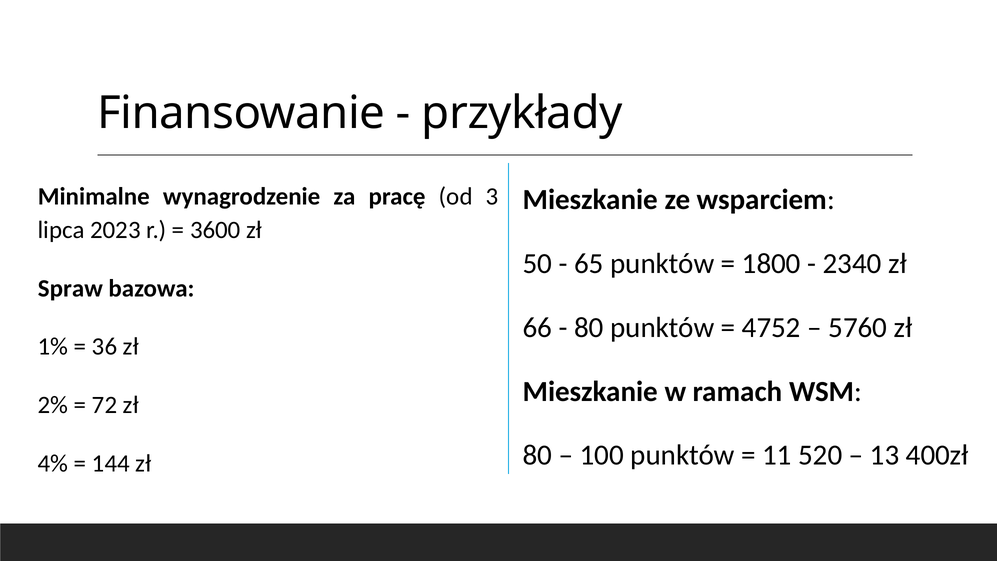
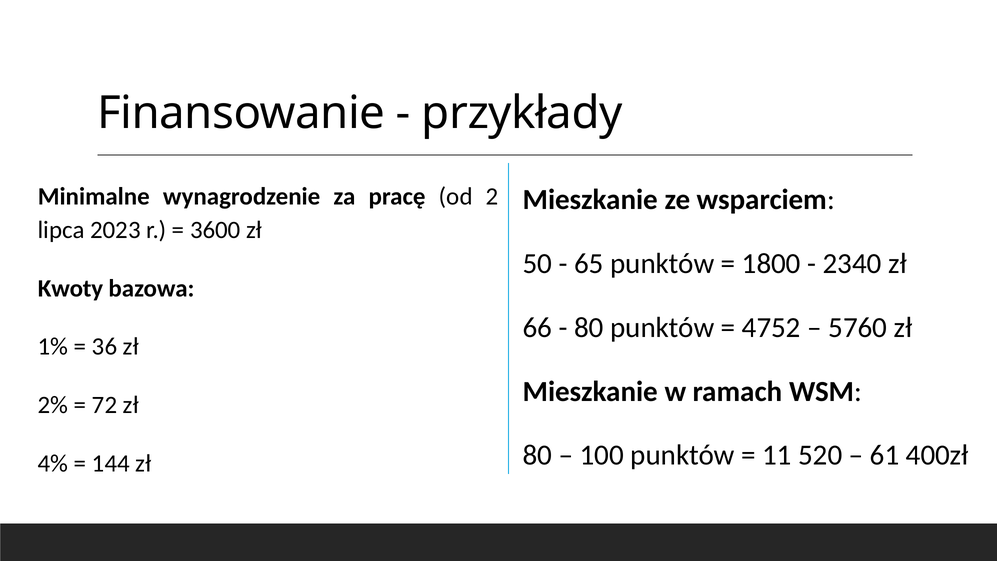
3: 3 -> 2
Spraw: Spraw -> Kwoty
13: 13 -> 61
